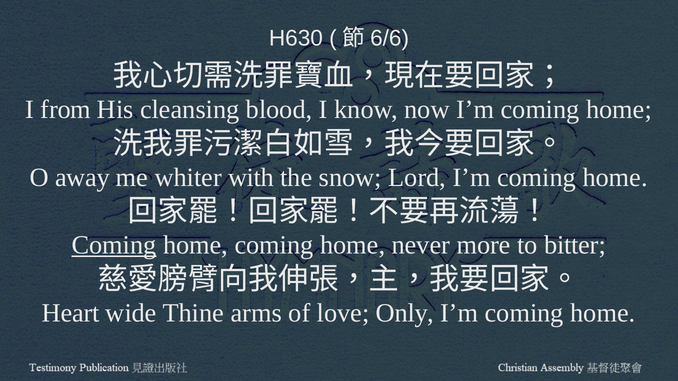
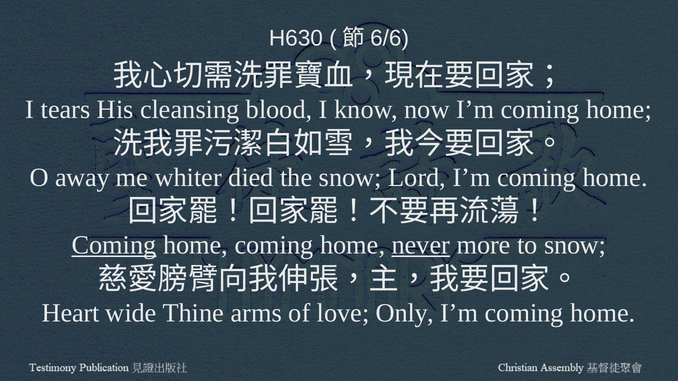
from: from -> tears
with: with -> died
never underline: none -> present
to bitter: bitter -> snow
